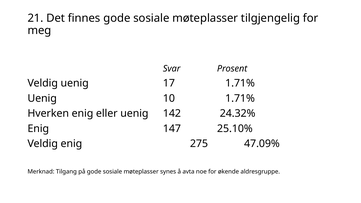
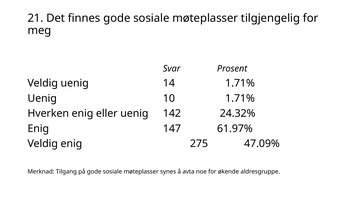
17: 17 -> 14
25.10%: 25.10% -> 61.97%
